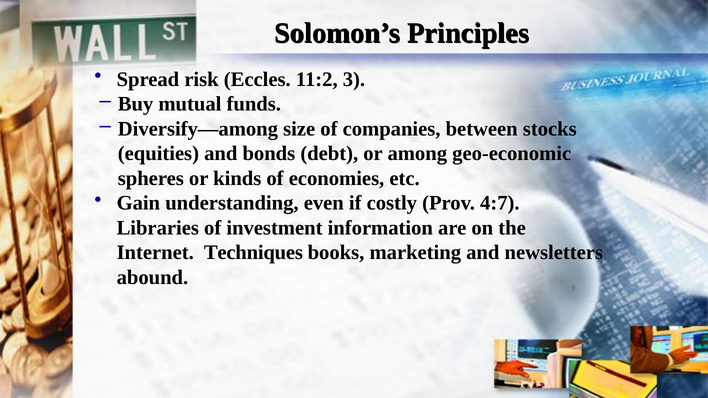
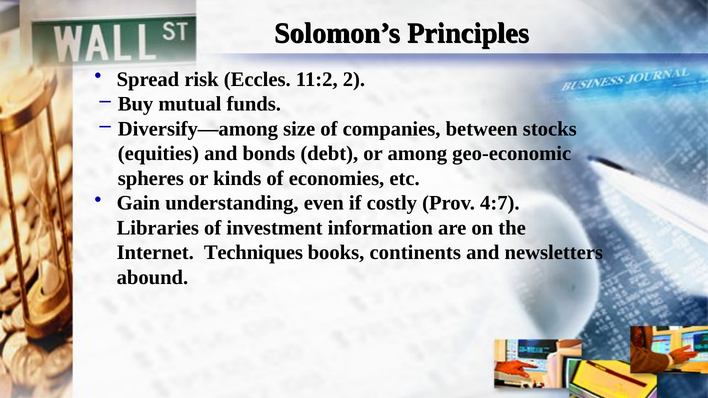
3: 3 -> 2
marketing: marketing -> continents
